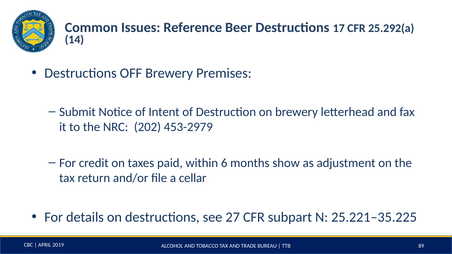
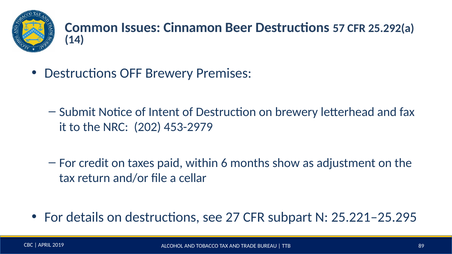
Reference: Reference -> Cinnamon
17: 17 -> 57
25.221–35.225: 25.221–35.225 -> 25.221–25.295
